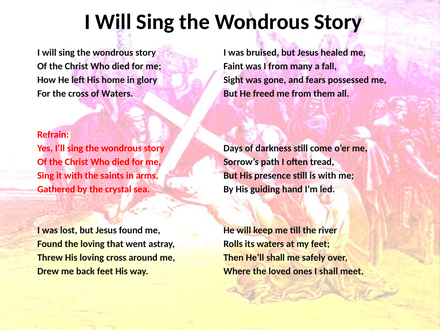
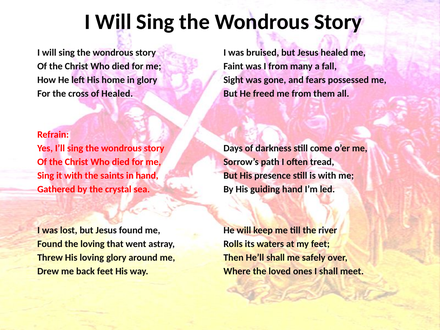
of Waters: Waters -> Healed
in arms: arms -> hand
loving cross: cross -> glory
